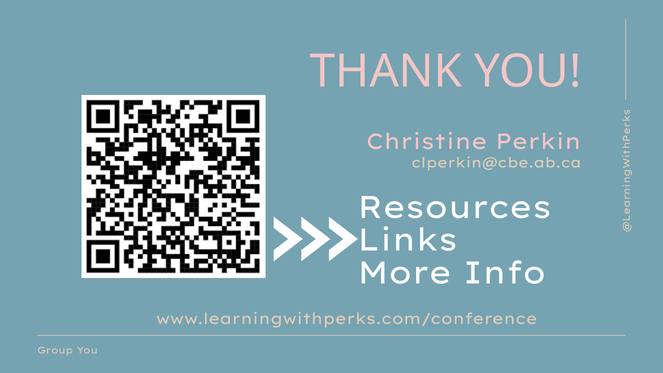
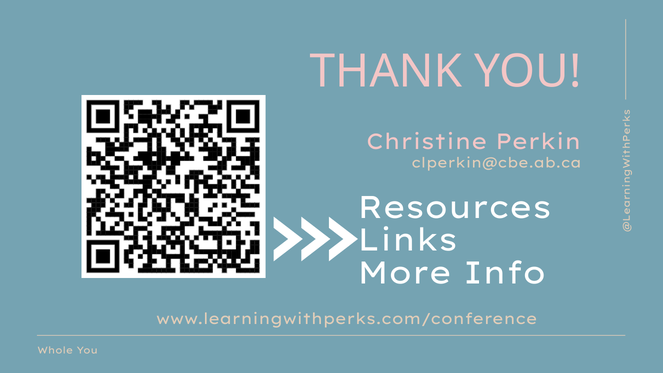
Group: Group -> Whole
